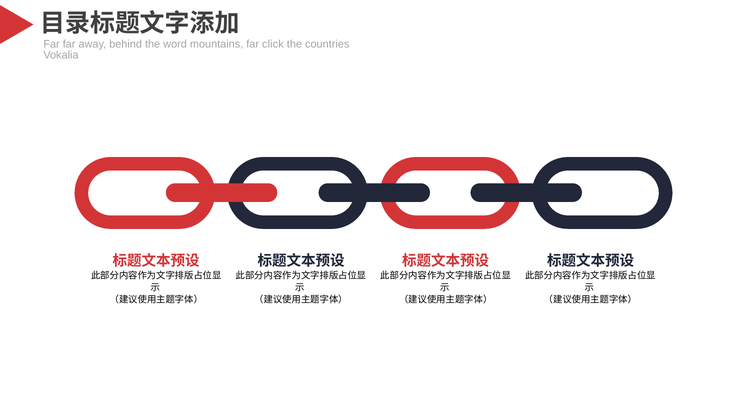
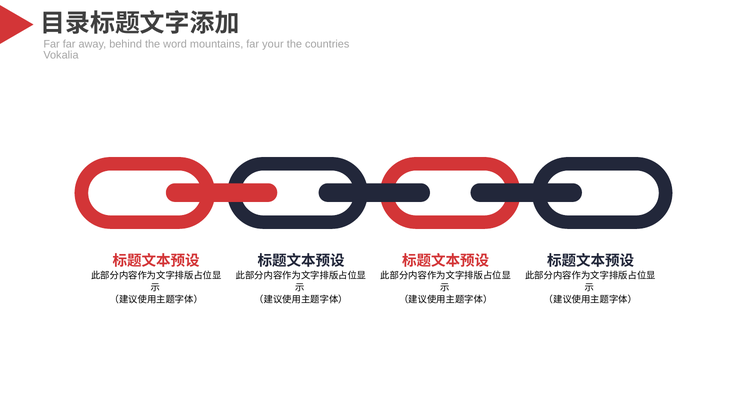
click: click -> your
